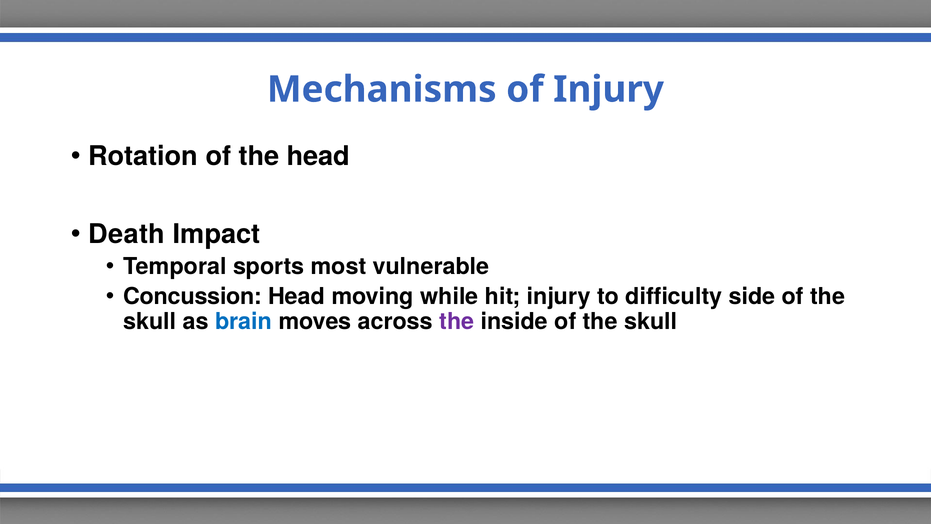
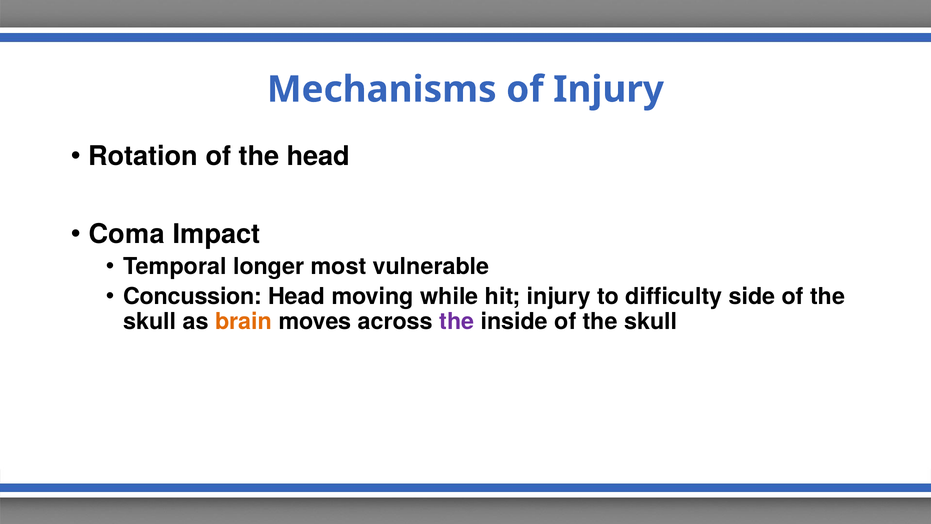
Death: Death -> Coma
sports: sports -> longer
brain colour: blue -> orange
